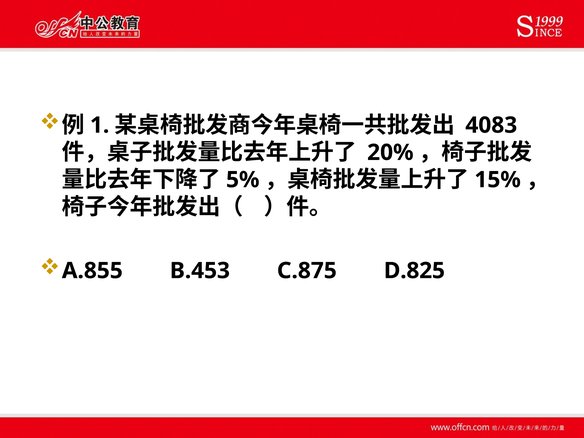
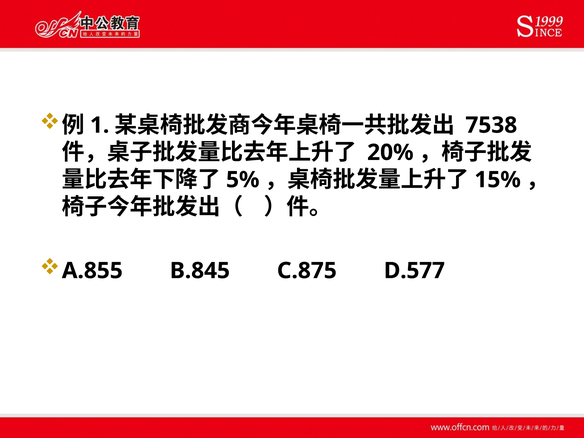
4083: 4083 -> 7538
B.453: B.453 -> B.845
D.825: D.825 -> D.577
